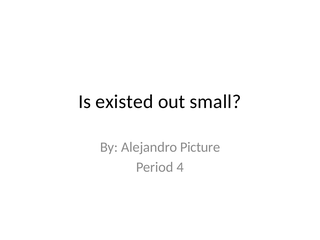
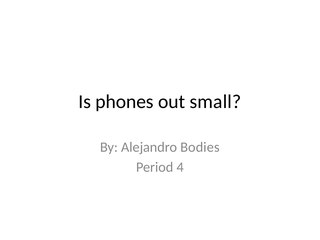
existed: existed -> phones
Picture: Picture -> Bodies
